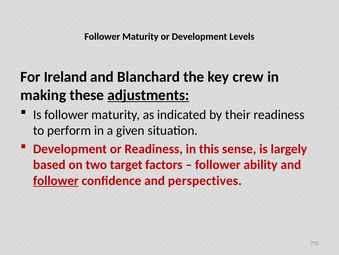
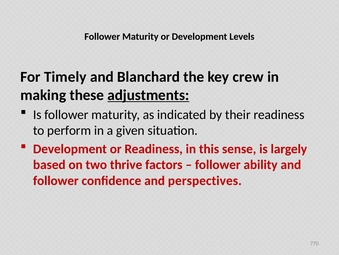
Ireland: Ireland -> Timely
target: target -> thrive
follower at (56, 180) underline: present -> none
